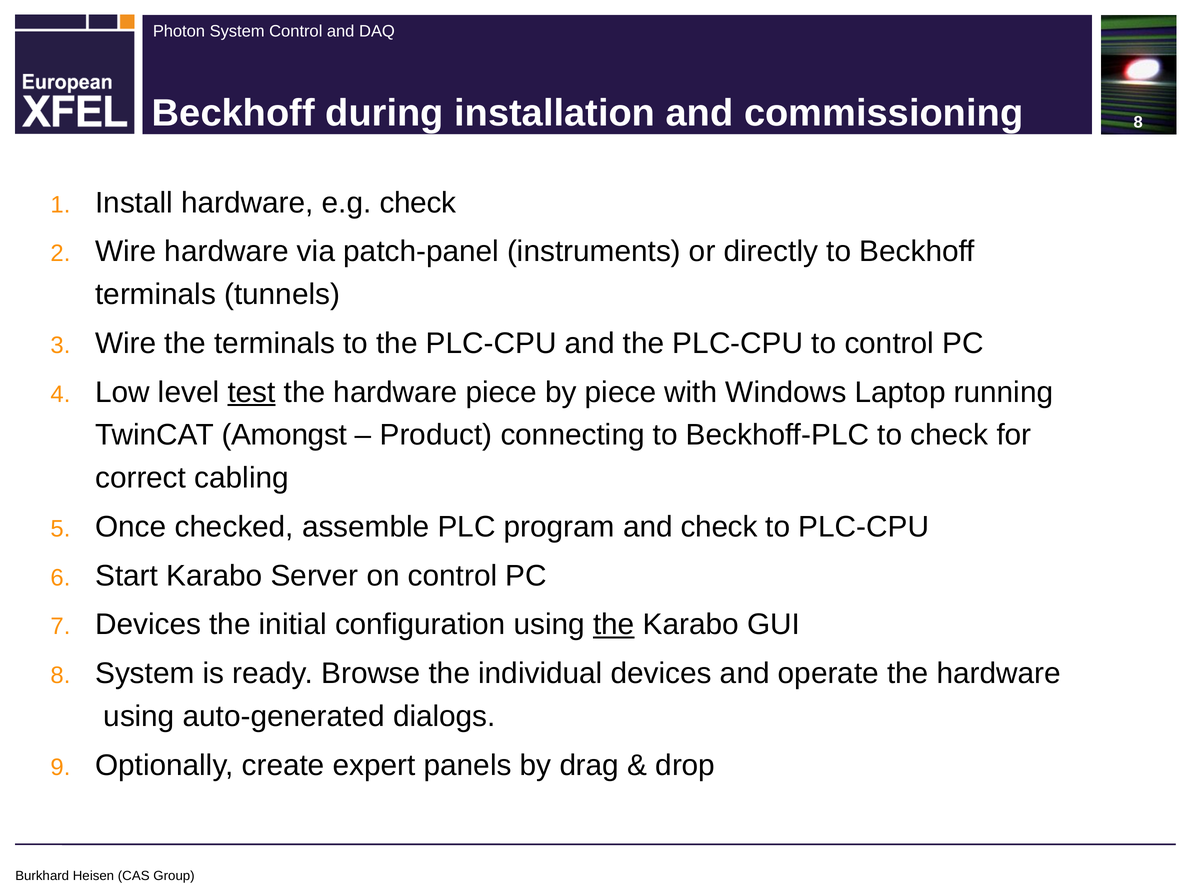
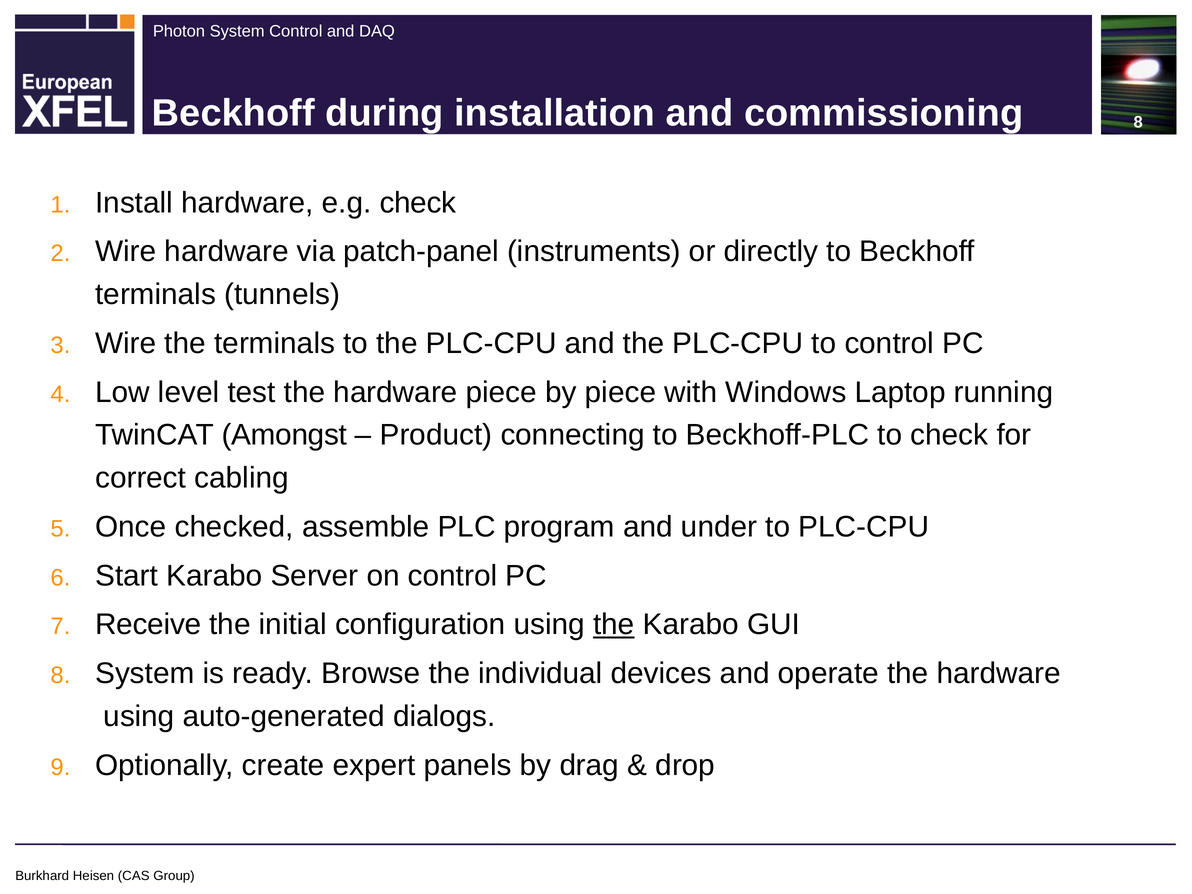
test underline: present -> none
and check: check -> under
Devices at (148, 625): Devices -> Receive
